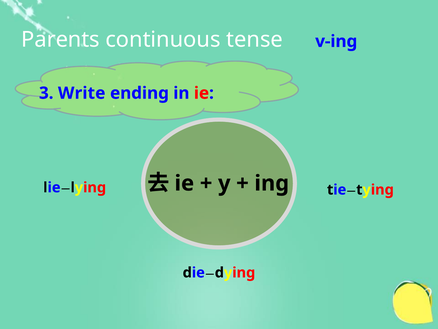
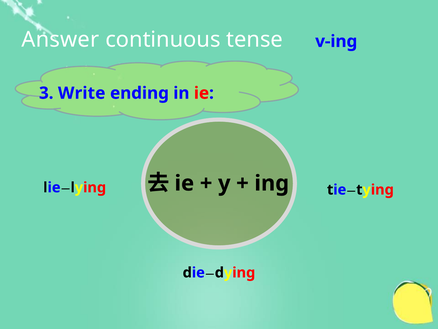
Parents: Parents -> Answer
